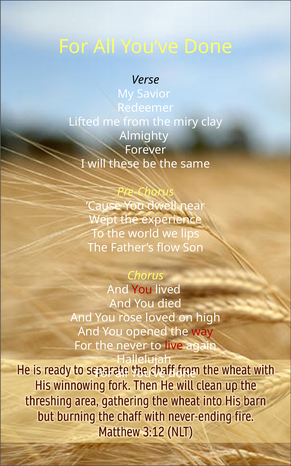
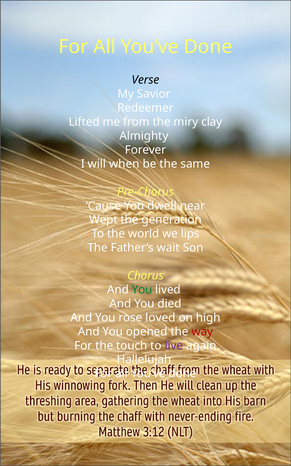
these: these -> when
experience: experience -> generation
flow: flow -> wait
You at (142, 289) colour: red -> green
never: never -> touch
live colour: red -> purple
